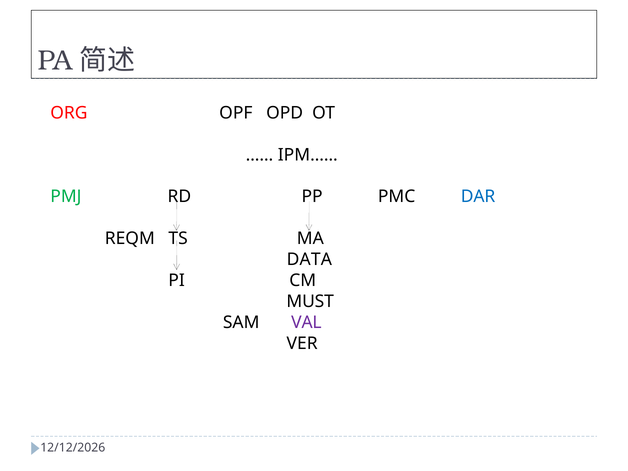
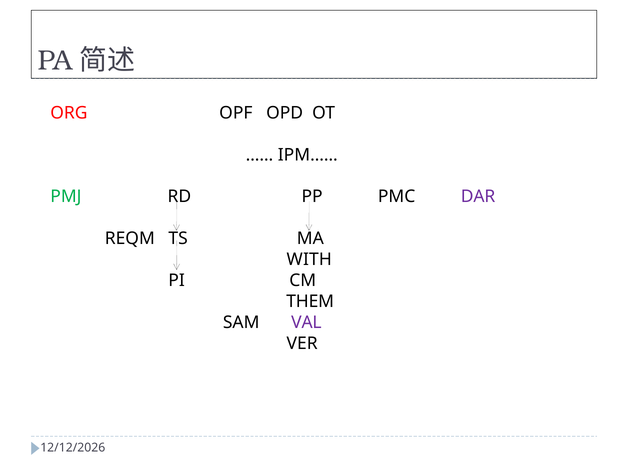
DAR colour: blue -> purple
DATA: DATA -> WITH
MUST: MUST -> THEM
